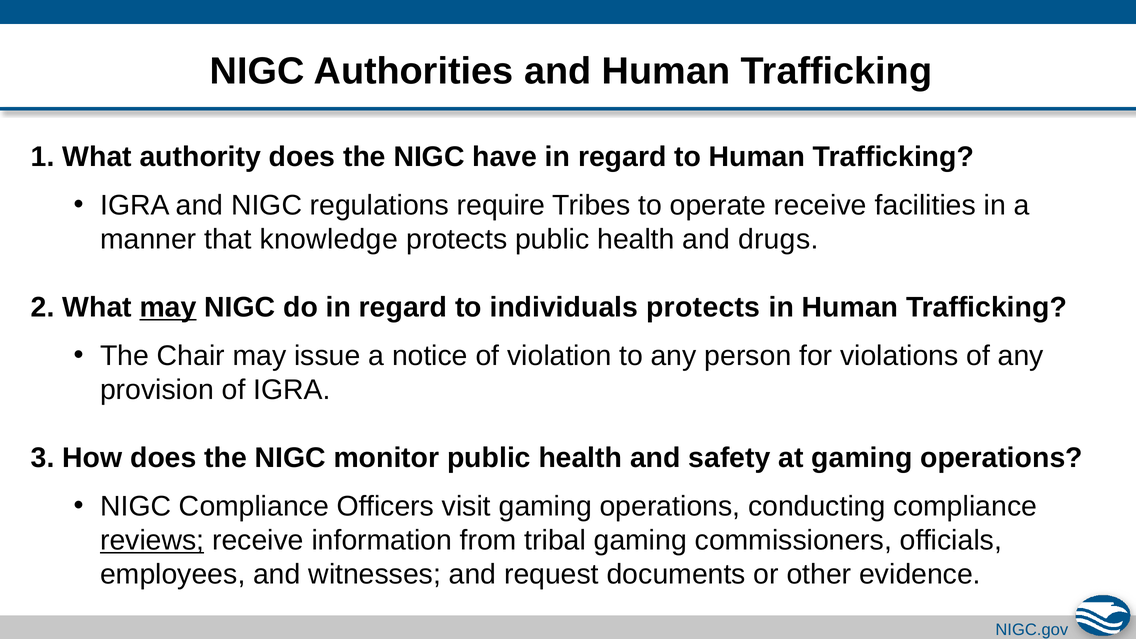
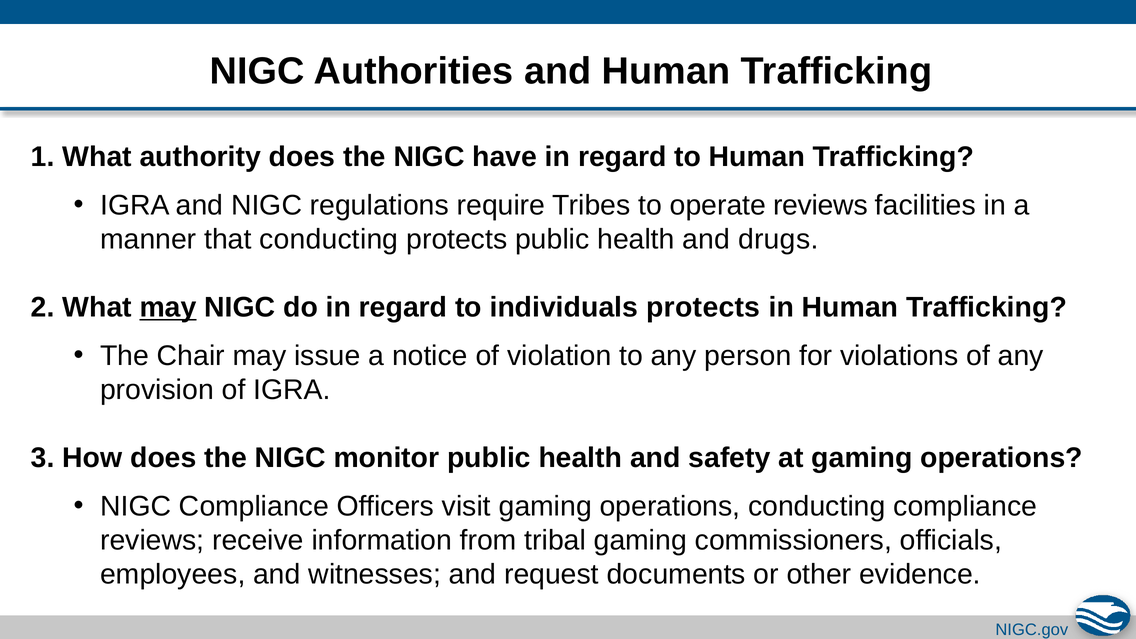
operate receive: receive -> reviews
that knowledge: knowledge -> conducting
reviews at (152, 540) underline: present -> none
